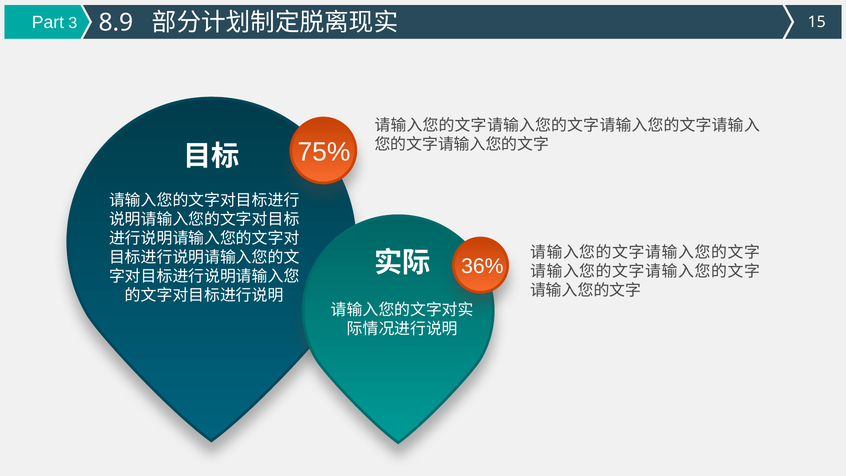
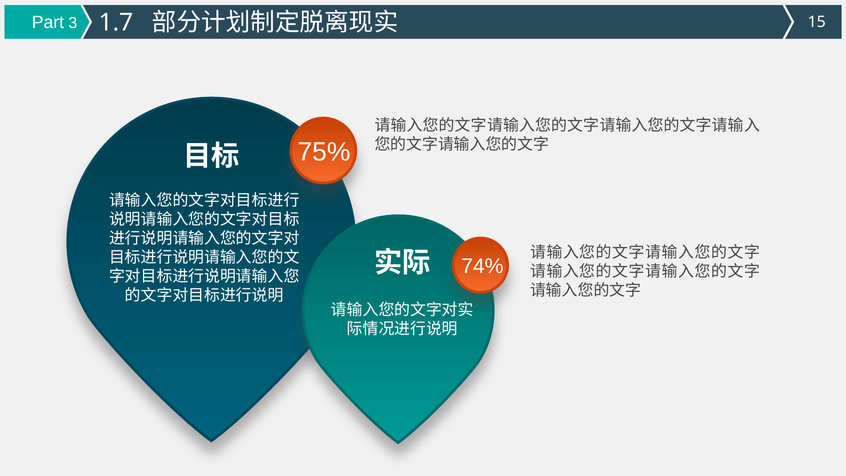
8.9: 8.9 -> 1.7
36%: 36% -> 74%
